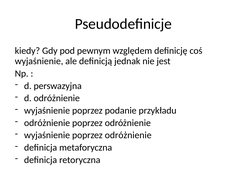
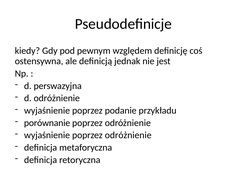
wyjaśnienie at (39, 61): wyjaśnienie -> ostensywna
odróżnienie at (47, 123): odróżnienie -> porównanie
